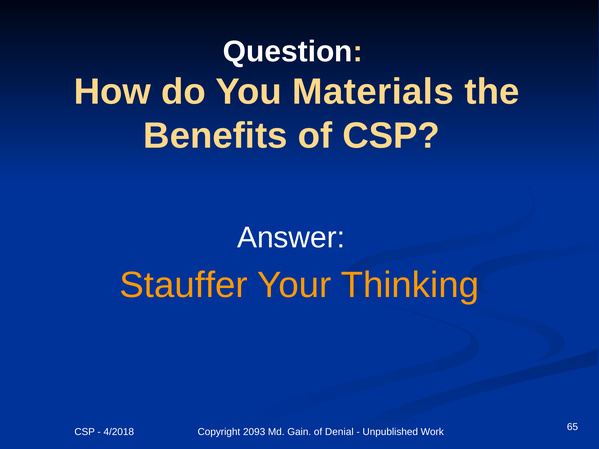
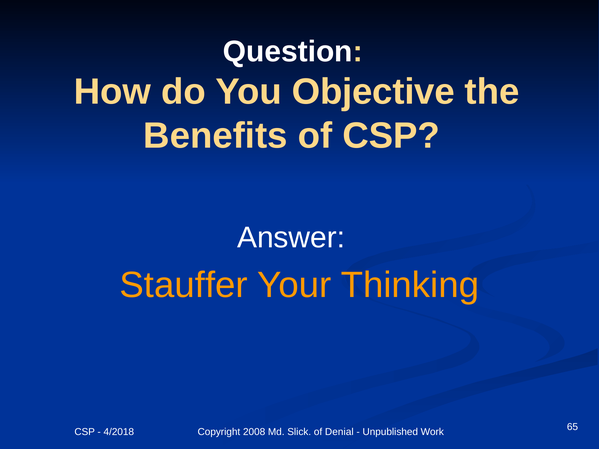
Materials: Materials -> Objective
2093: 2093 -> 2008
Gain: Gain -> Slick
